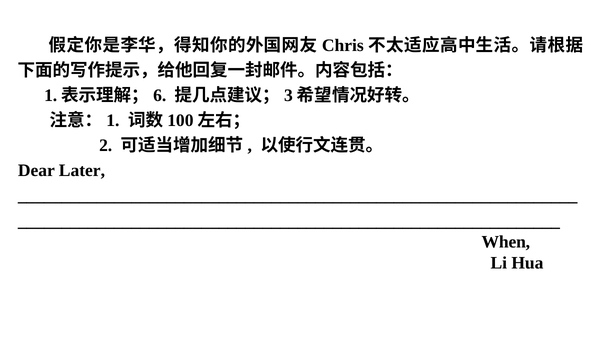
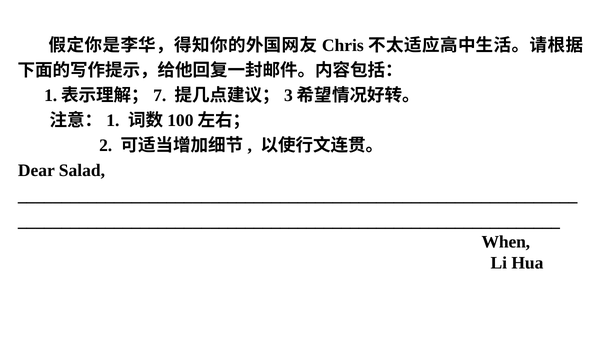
6: 6 -> 7
Later: Later -> Salad
